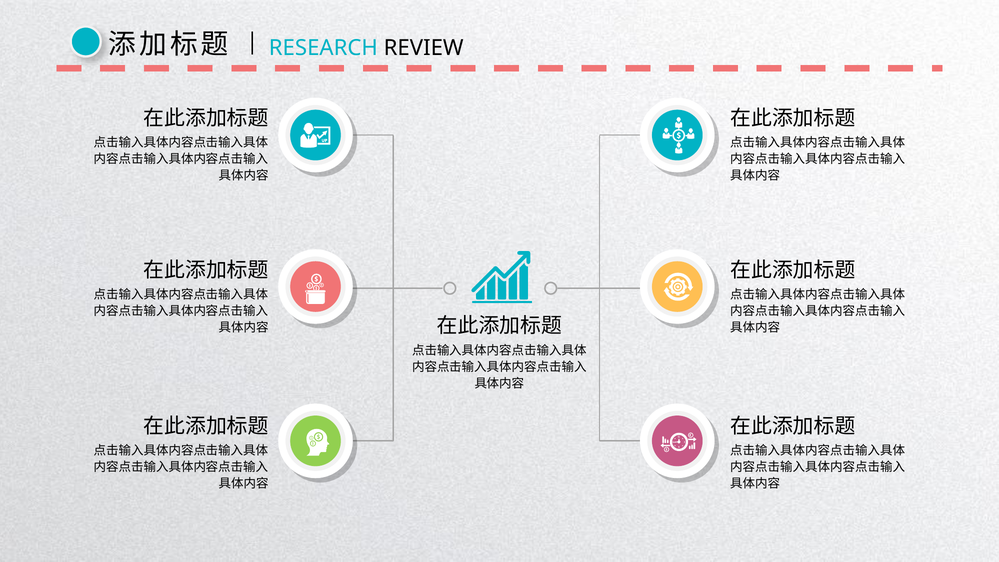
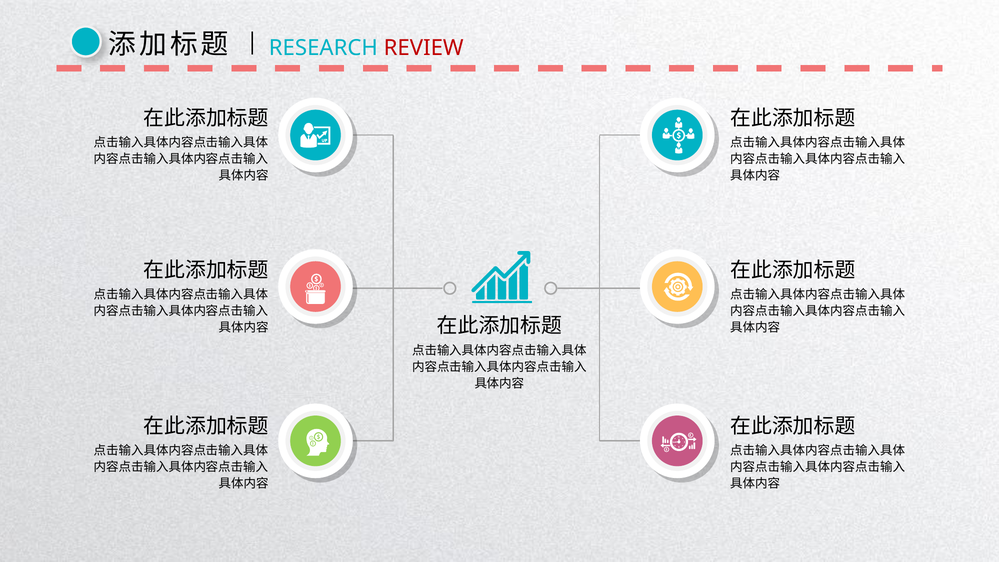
REVIEW colour: black -> red
